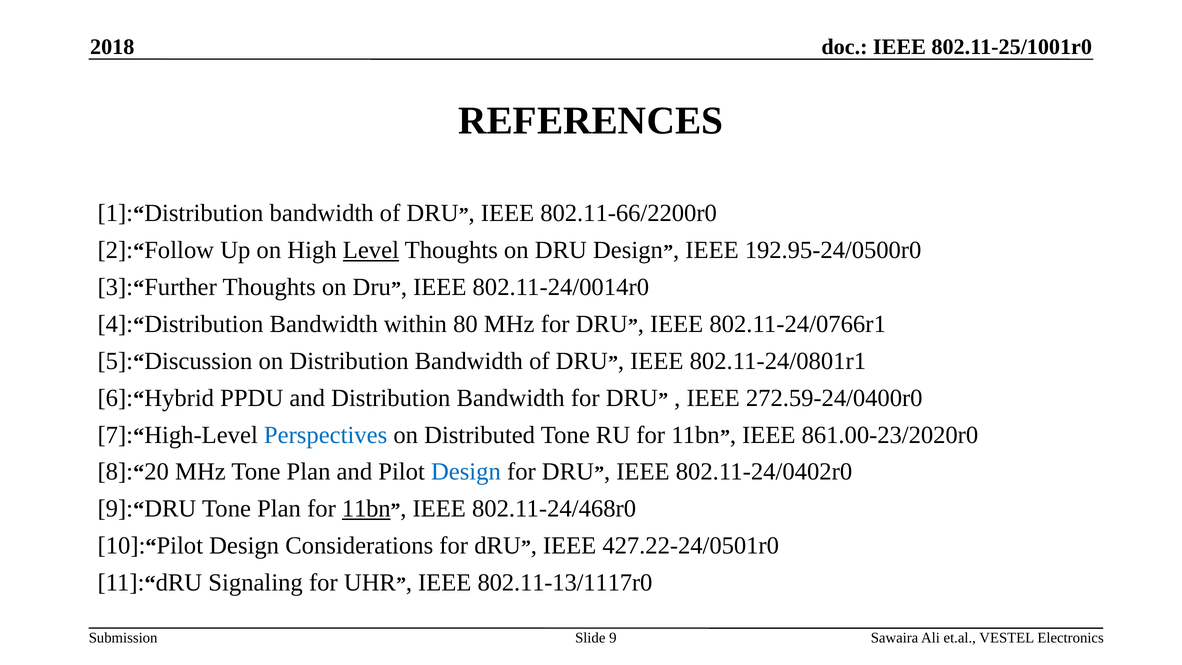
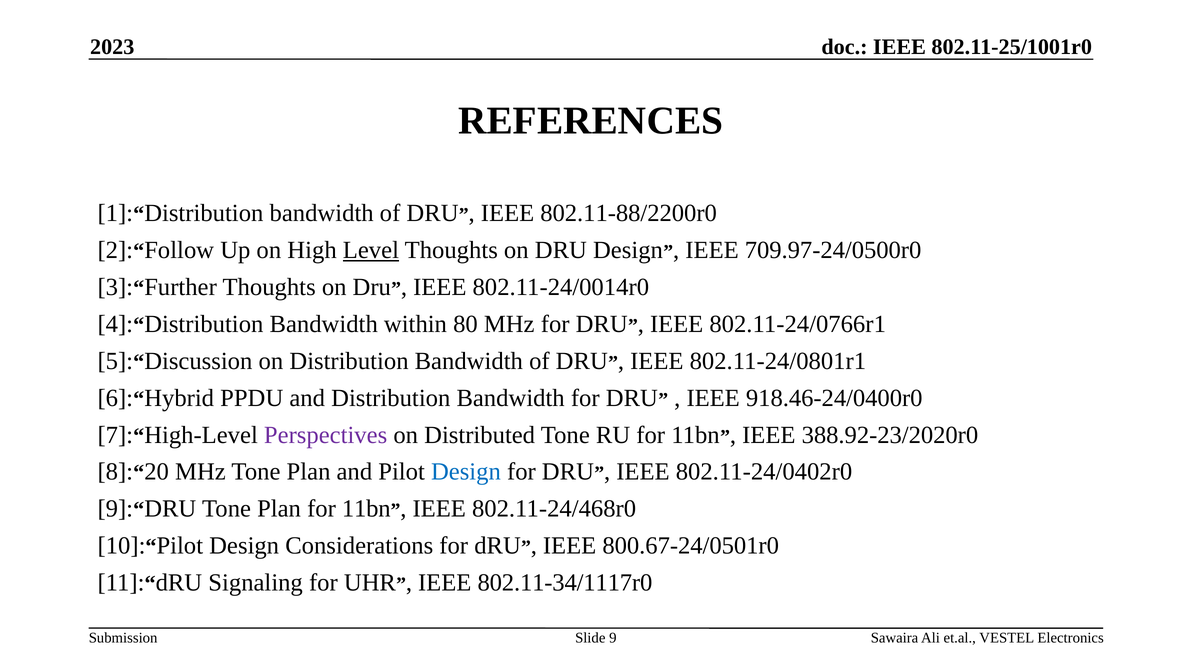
2018: 2018 -> 2023
802.11-66/2200r0: 802.11-66/2200r0 -> 802.11-88/2200r0
192.95-24/0500r0: 192.95-24/0500r0 -> 709.97-24/0500r0
272.59-24/0400r0: 272.59-24/0400r0 -> 918.46-24/0400r0
Perspectives colour: blue -> purple
861.00-23/2020r0: 861.00-23/2020r0 -> 388.92-23/2020r0
11bn at (366, 509) underline: present -> none
427.22-24/0501r0: 427.22-24/0501r0 -> 800.67-24/0501r0
802.11-13/1117r0: 802.11-13/1117r0 -> 802.11-34/1117r0
